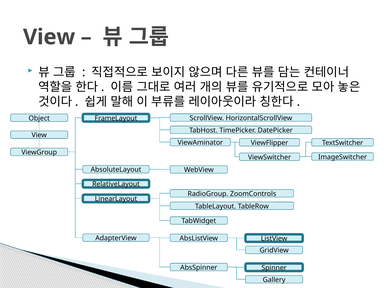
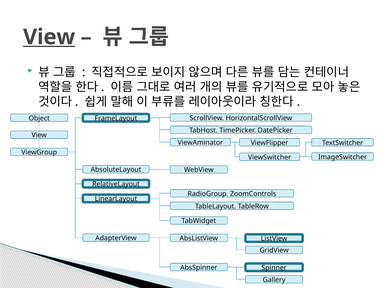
View at (49, 37) underline: none -> present
